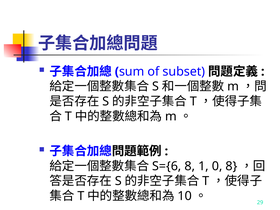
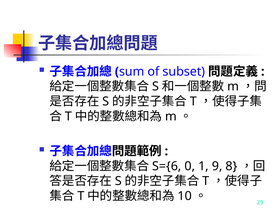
8 at (190, 166): 8 -> 0
0: 0 -> 9
